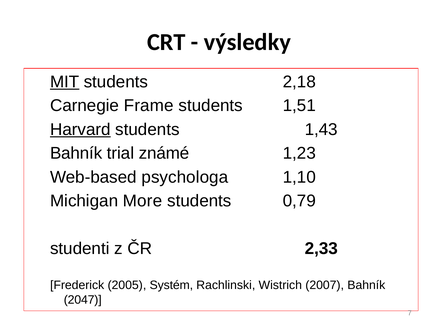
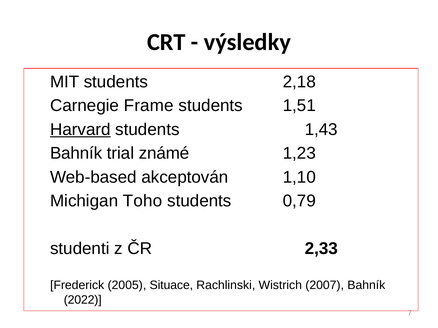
MIT underline: present -> none
psychologa: psychologa -> akceptován
More: More -> Toho
Systém: Systém -> Situace
2047: 2047 -> 2022
